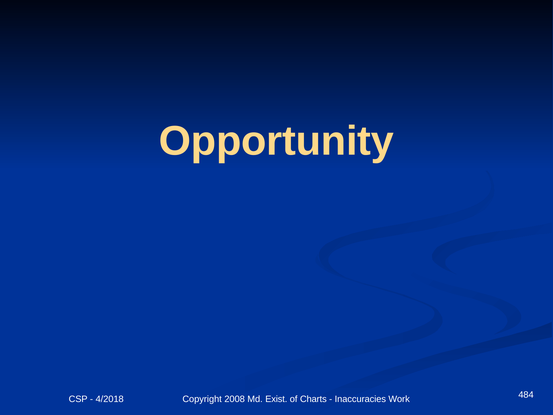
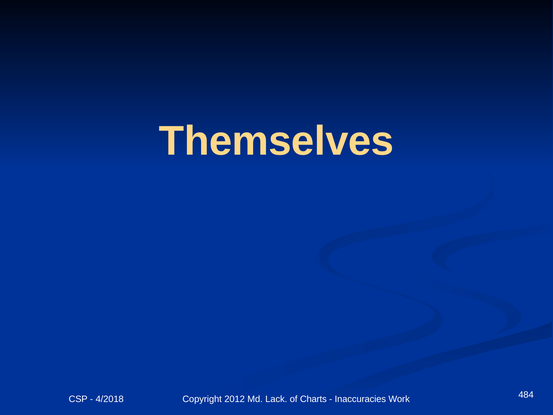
Opportunity: Opportunity -> Themselves
2008: 2008 -> 2012
Exist: Exist -> Lack
